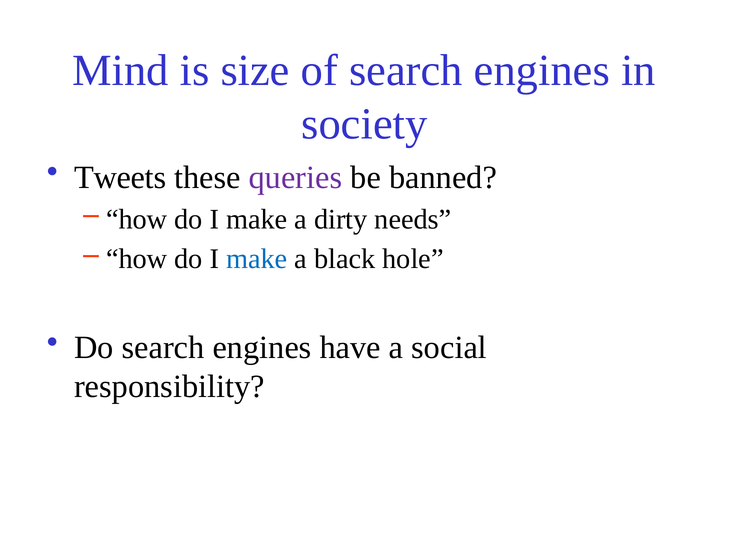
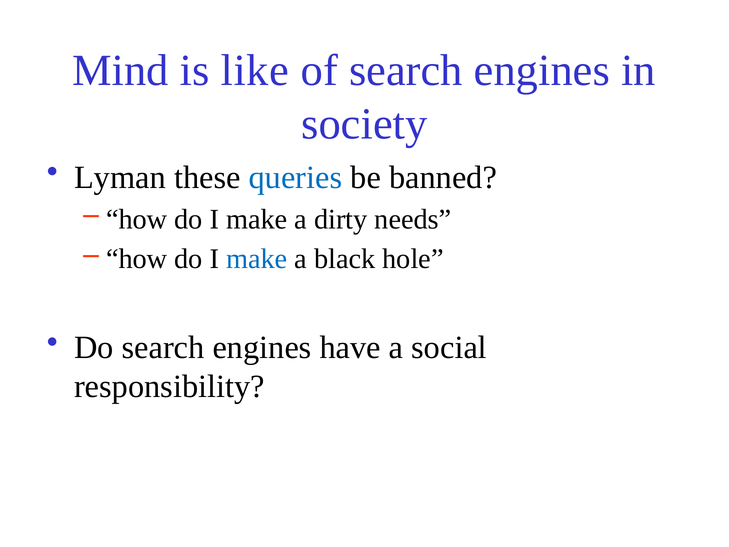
size: size -> like
Tweets: Tweets -> Lyman
queries colour: purple -> blue
